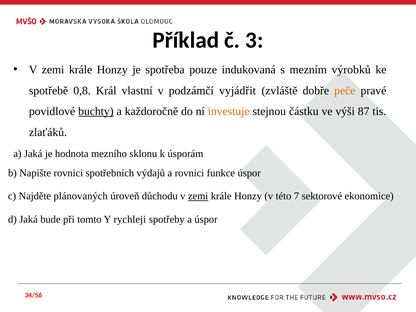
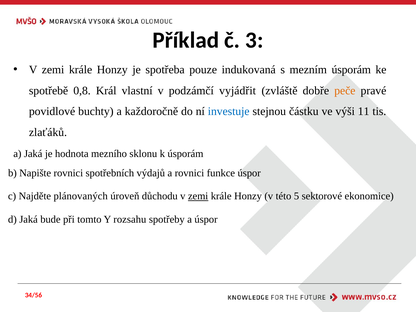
mezním výrobků: výrobků -> úsporám
buchty underline: present -> none
investuje colour: orange -> blue
87: 87 -> 11
7: 7 -> 5
rychleji: rychleji -> rozsahu
